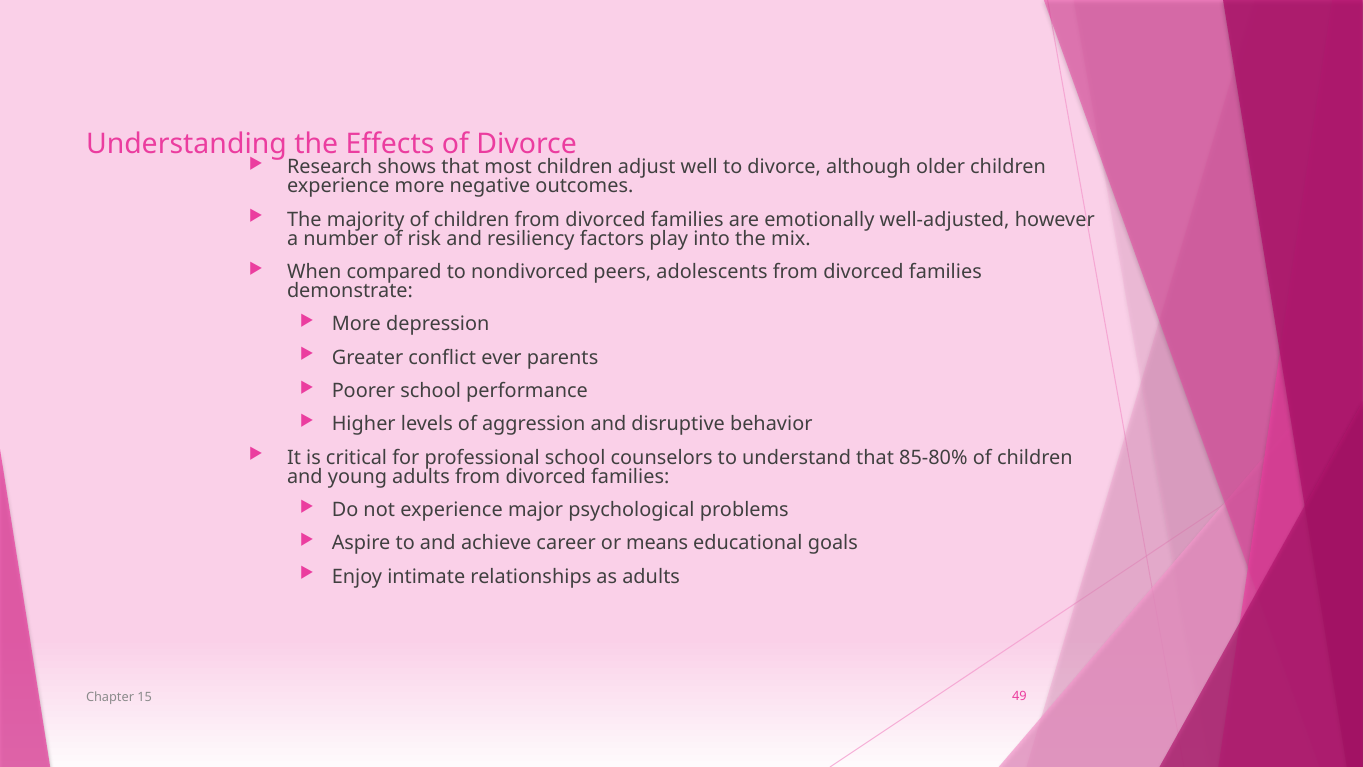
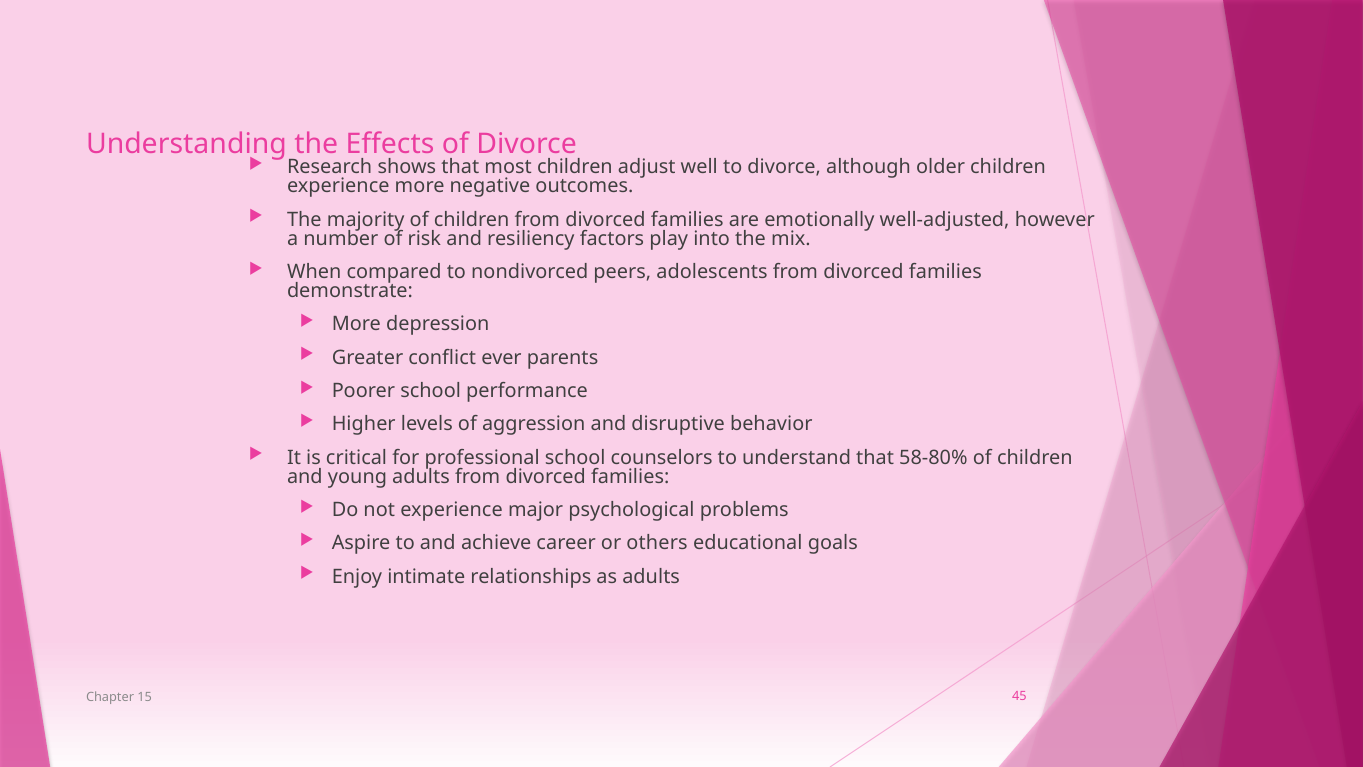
85-80%: 85-80% -> 58-80%
means: means -> others
49: 49 -> 45
